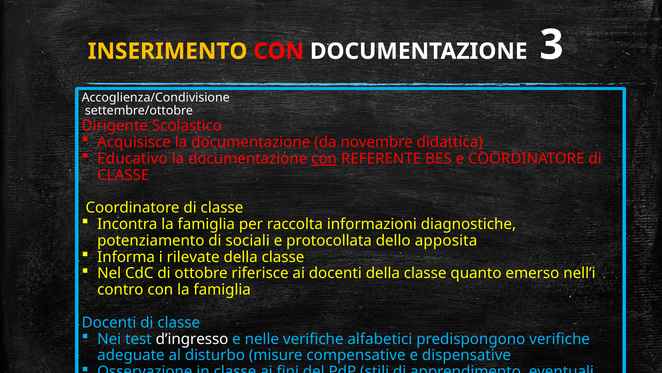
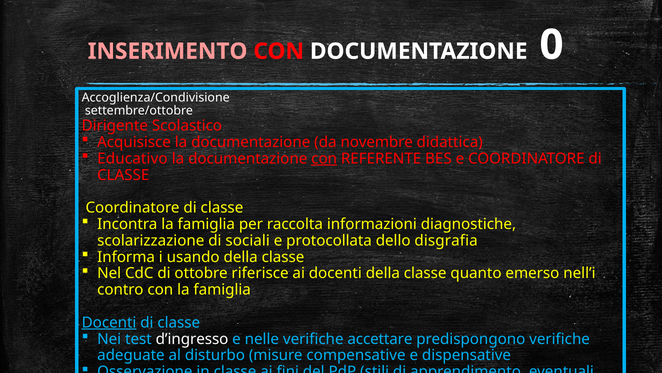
INSERIMENTO colour: yellow -> pink
3: 3 -> 0
potenziamento: potenziamento -> scolarizzazione
apposita: apposita -> disgrafia
rilevate: rilevate -> usando
Docenti at (109, 322) underline: none -> present
alfabetici: alfabetici -> accettare
